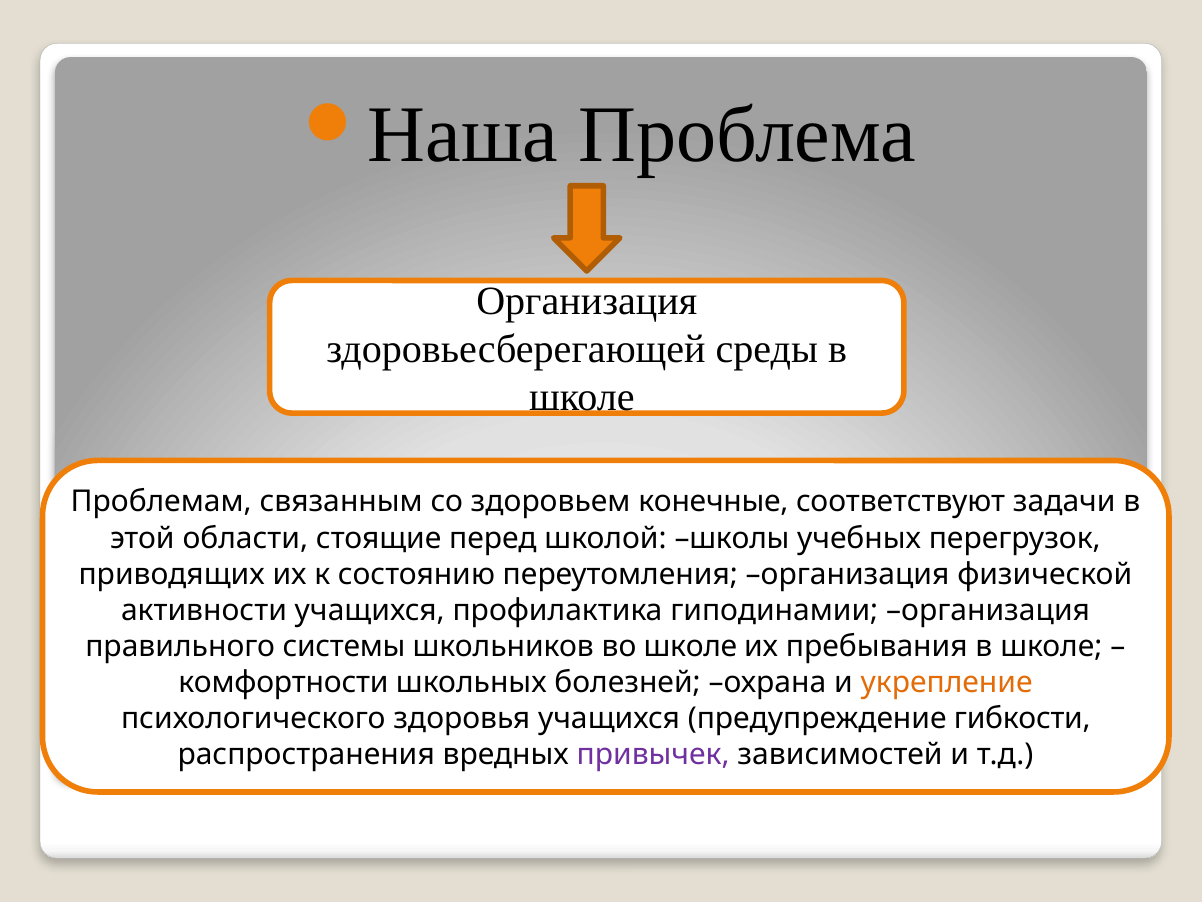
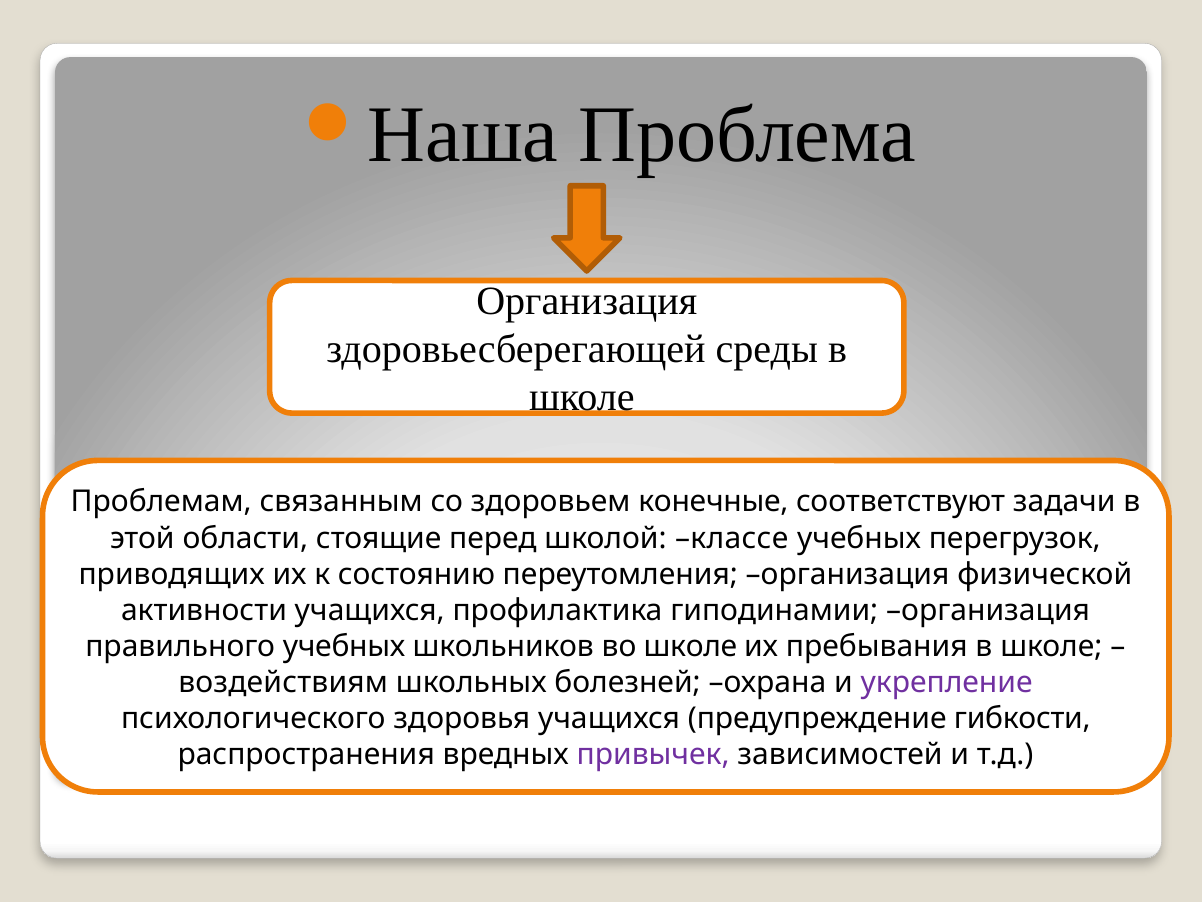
школы: школы -> классе
правильного системы: системы -> учебных
комфортности: комфортности -> воздействиям
укрепление colour: orange -> purple
